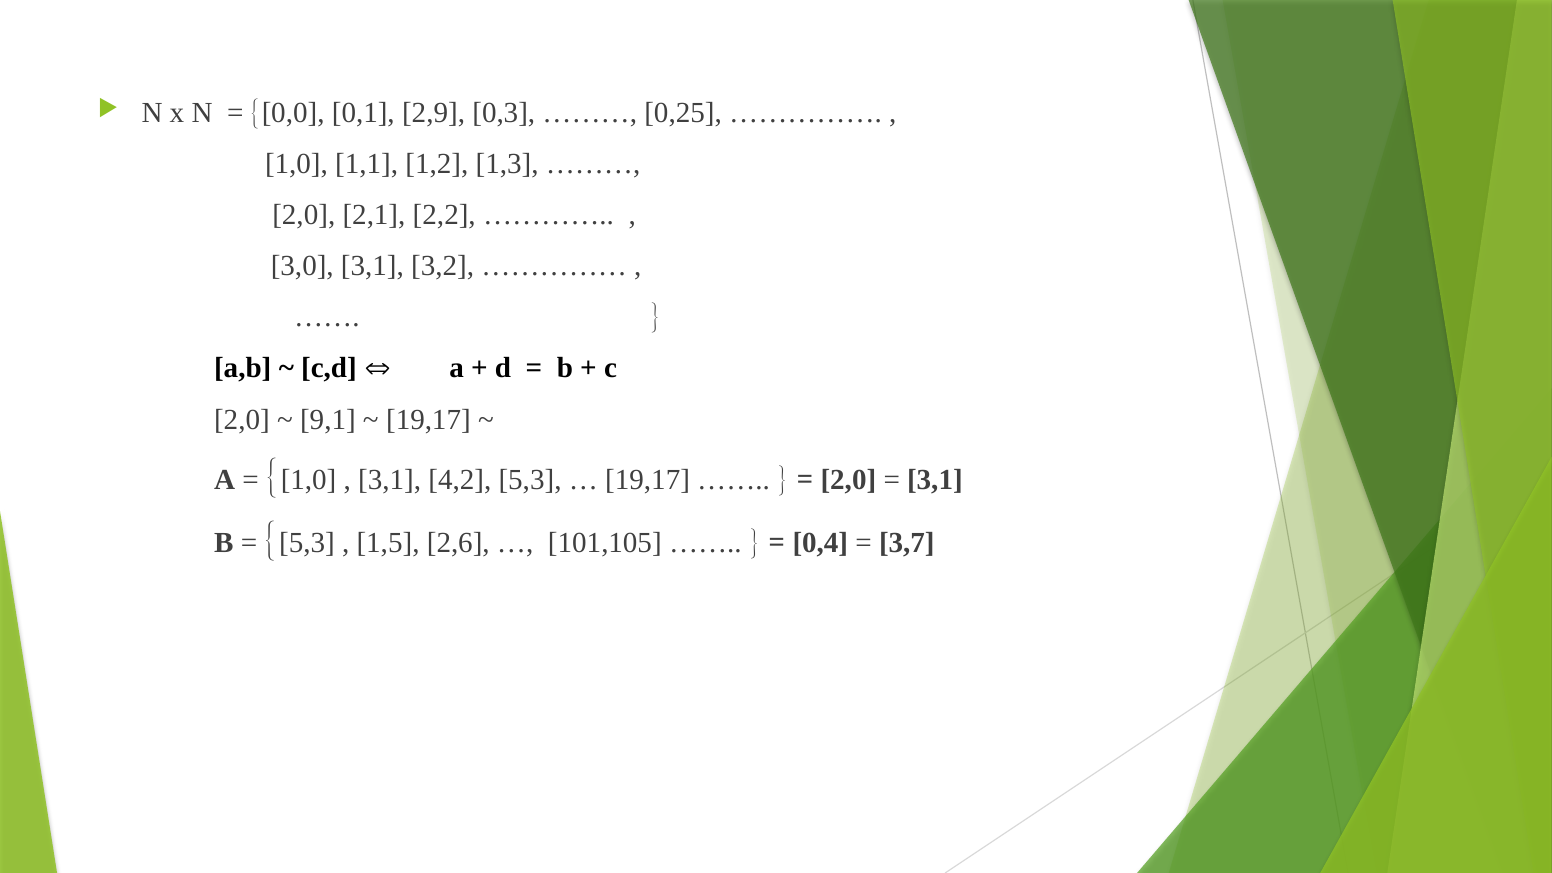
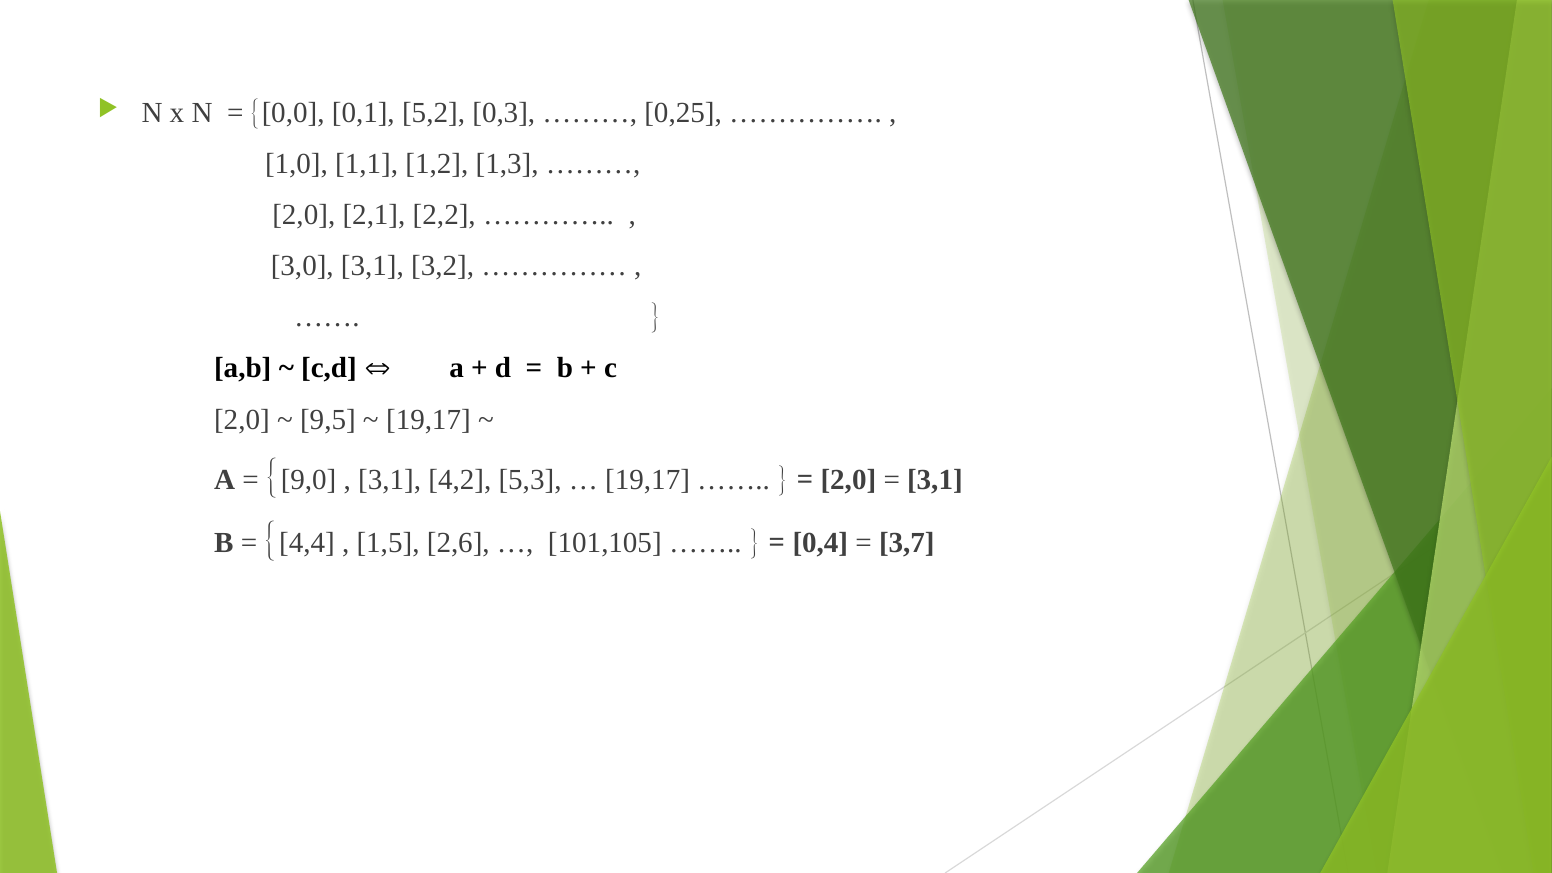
2,9: 2,9 -> 5,2
9,1: 9,1 -> 9,5
1,0 at (309, 480): 1,0 -> 9,0
5,3 at (307, 543): 5,3 -> 4,4
